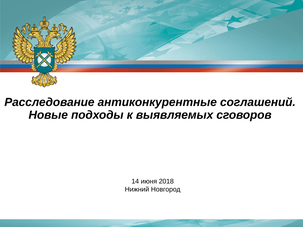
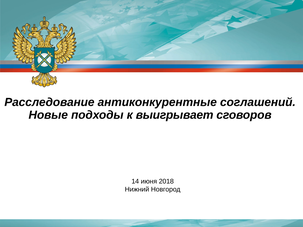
выявляемых: выявляемых -> выигрывает
